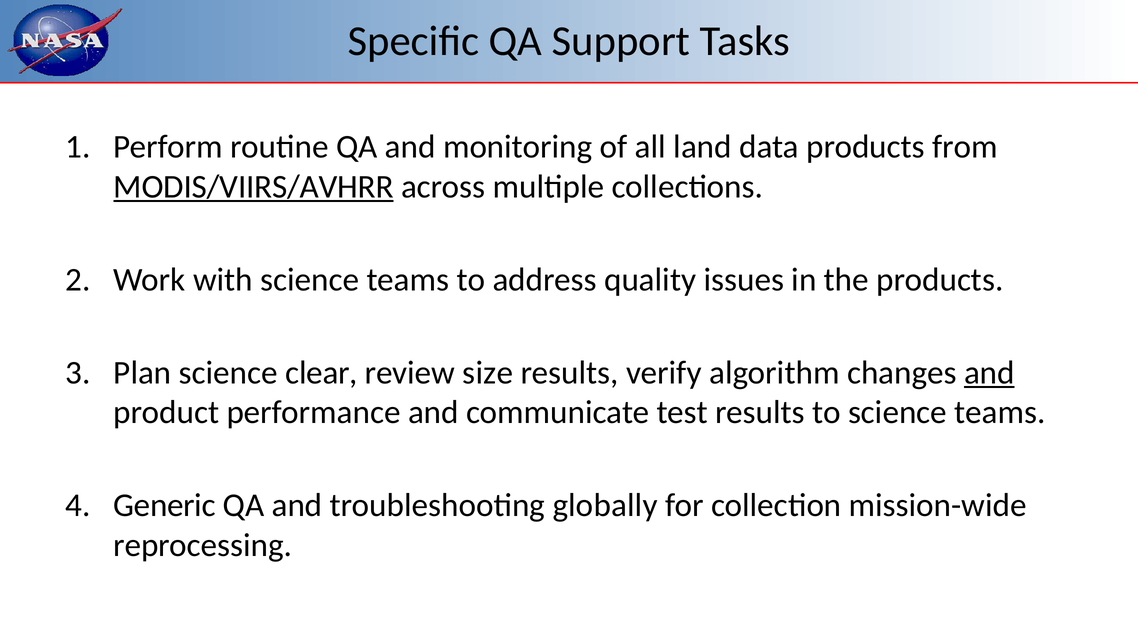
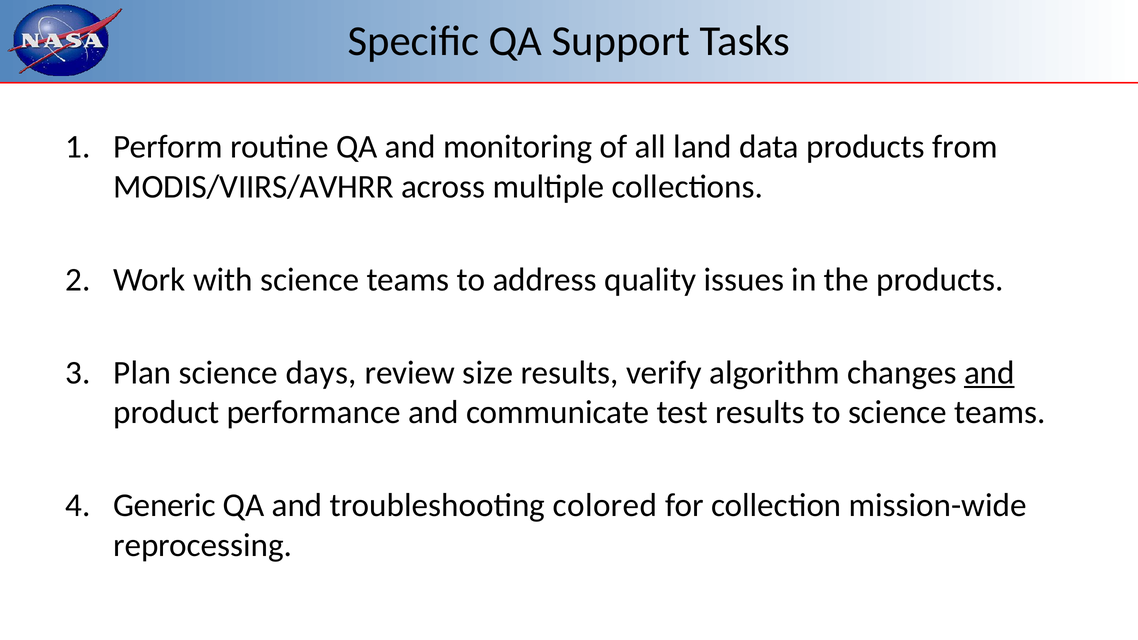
MODIS/VIIRS/AVHRR underline: present -> none
clear: clear -> days
globally: globally -> colored
